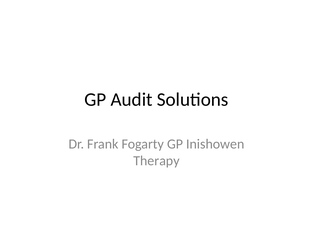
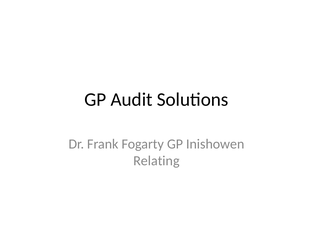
Therapy: Therapy -> Relating
